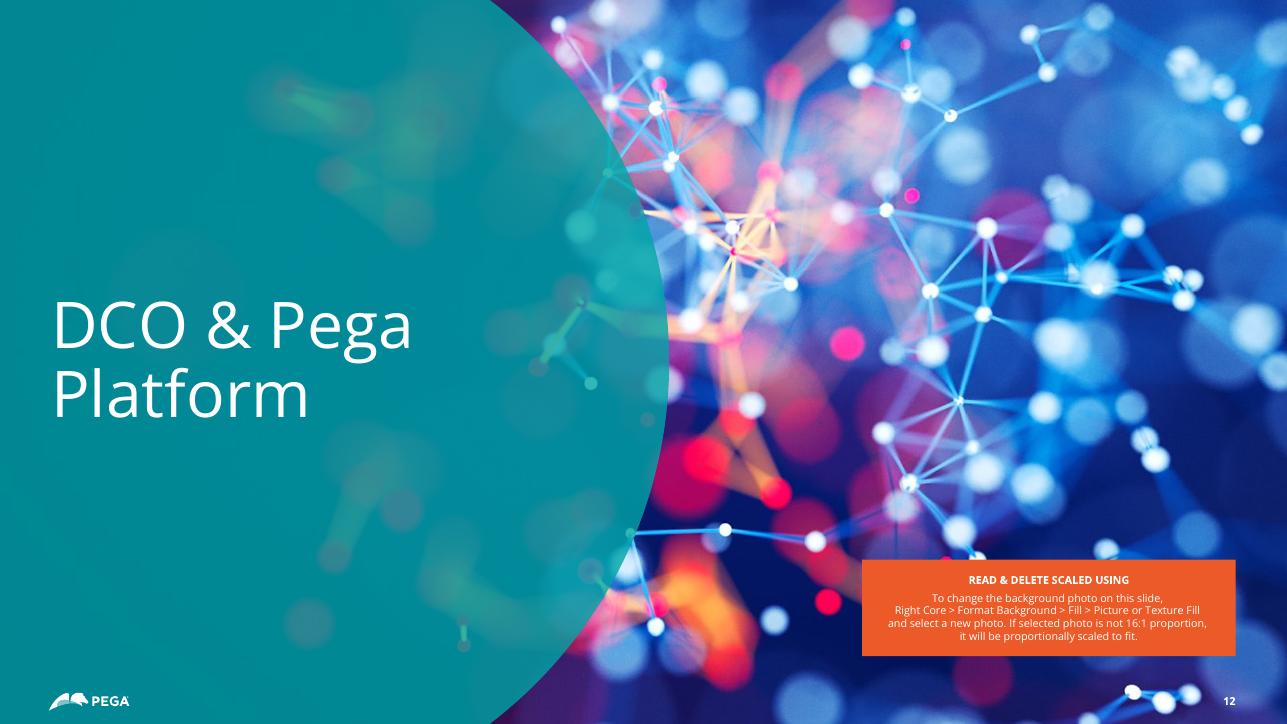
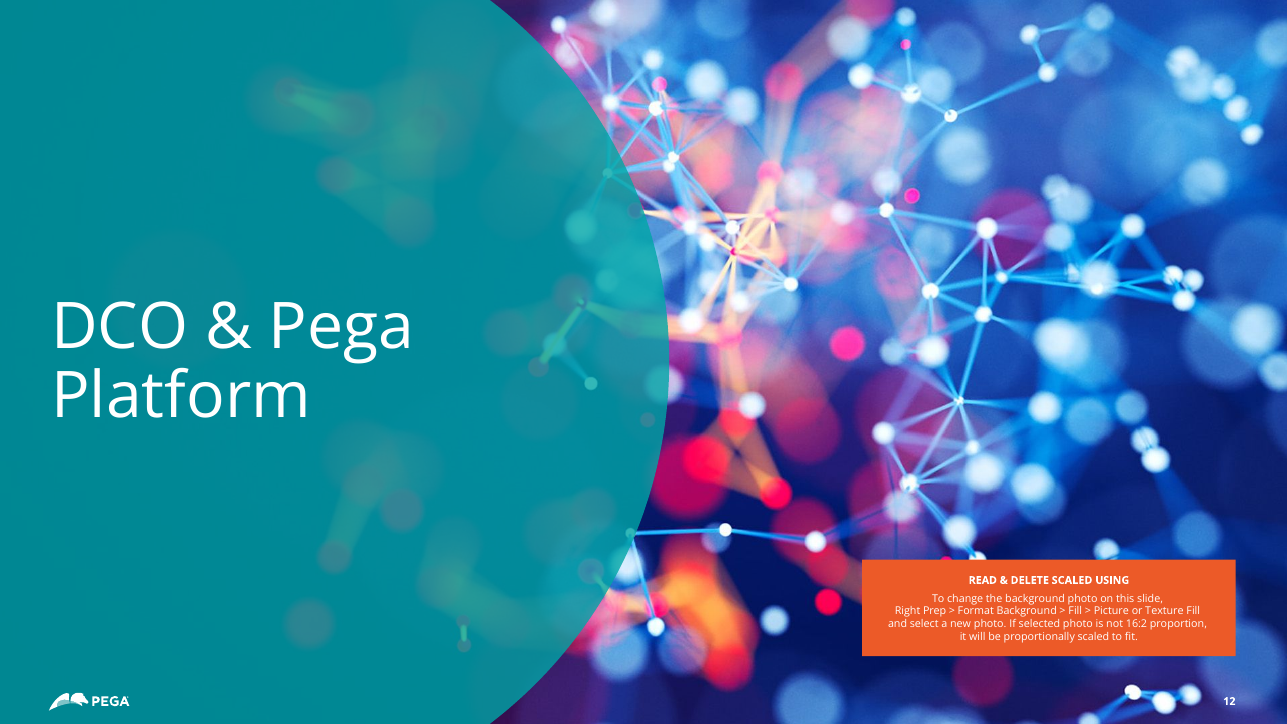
Core: Core -> Prep
16:1: 16:1 -> 16:2
